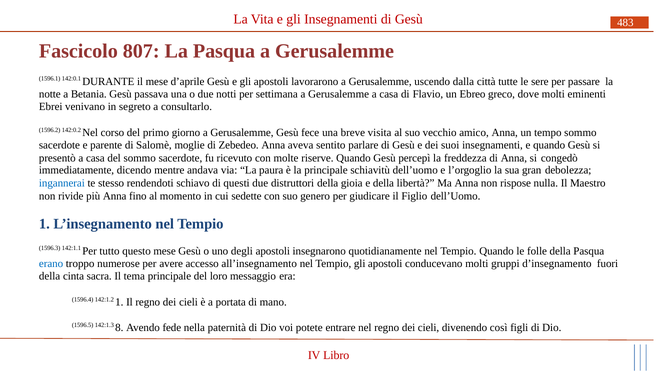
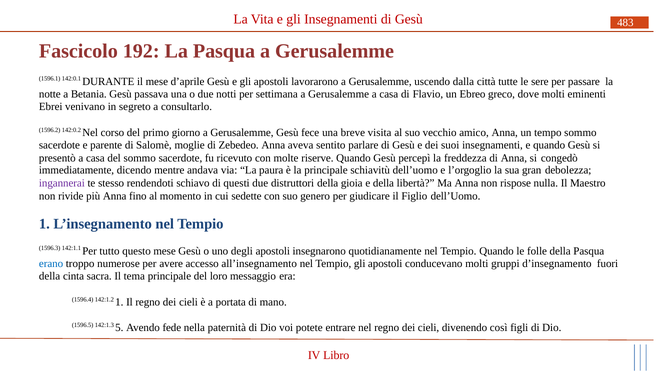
807: 807 -> 192
ingannerai colour: blue -> purple
8: 8 -> 5
